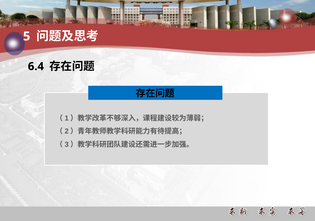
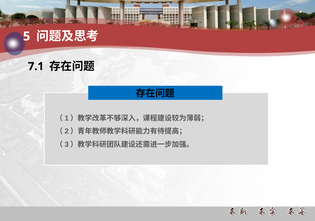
6.4: 6.4 -> 7.1
